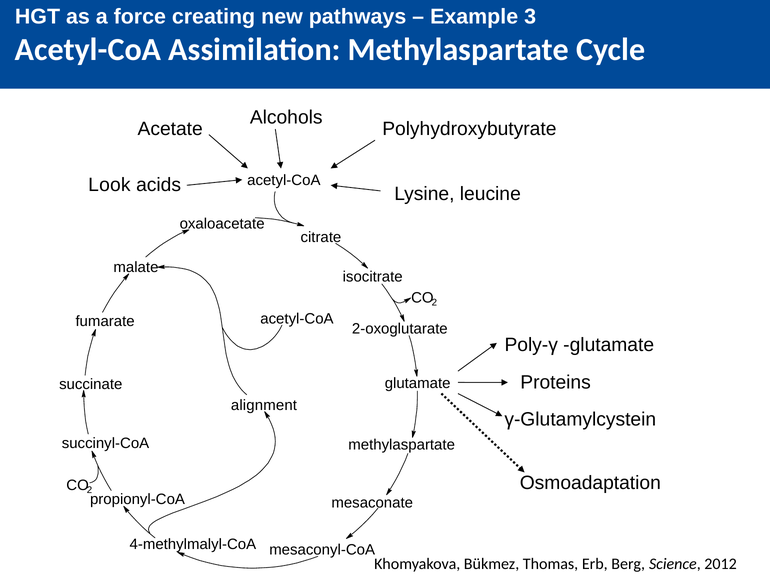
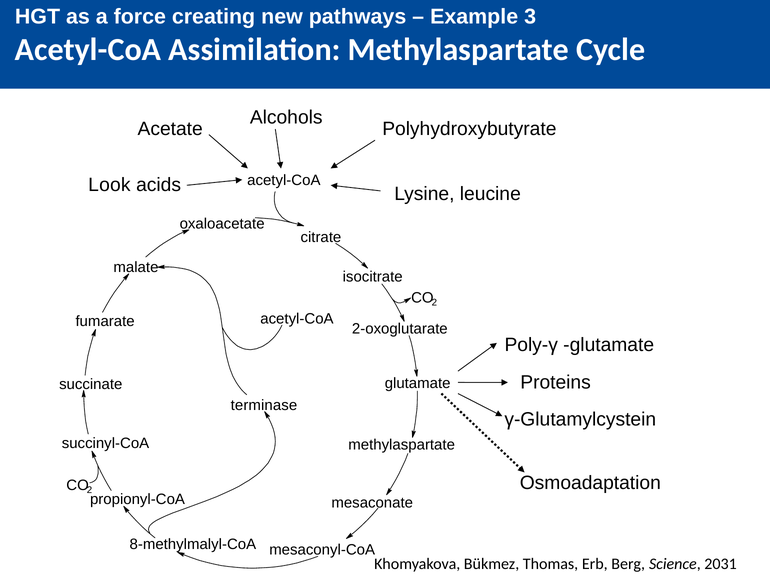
alignment: alignment -> terminase
4-methylmalyl-CoA: 4-methylmalyl-CoA -> 8-methylmalyl-CoA
2012: 2012 -> 2031
